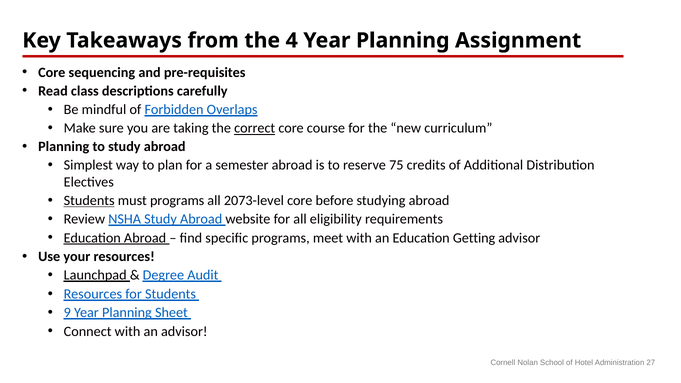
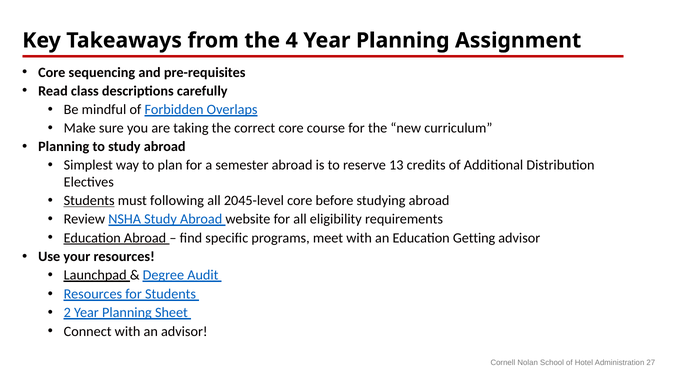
correct underline: present -> none
75: 75 -> 13
must programs: programs -> following
2073-level: 2073-level -> 2045-level
9: 9 -> 2
